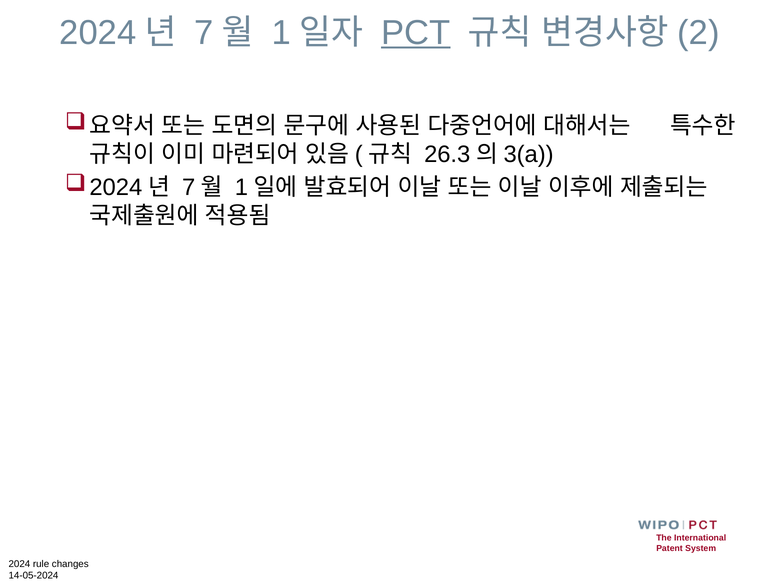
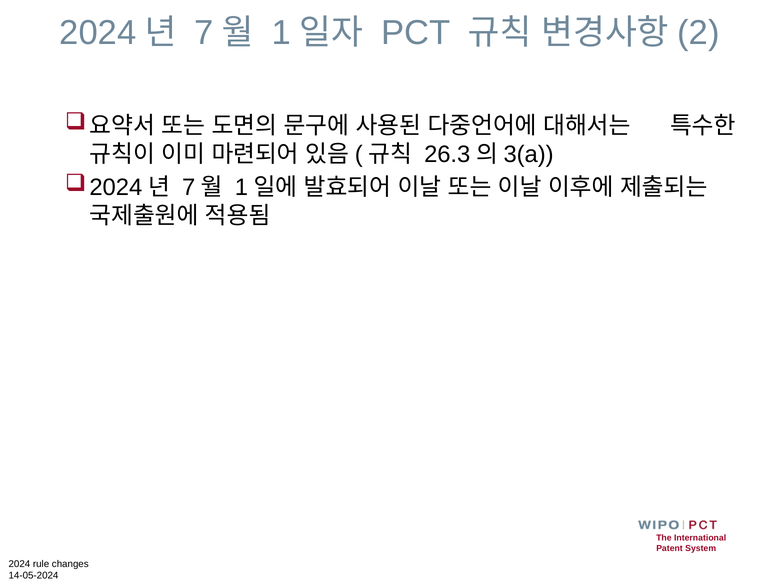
PCT underline: present -> none
